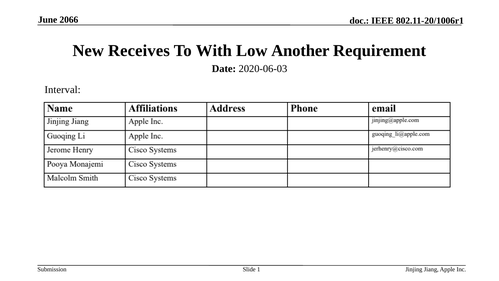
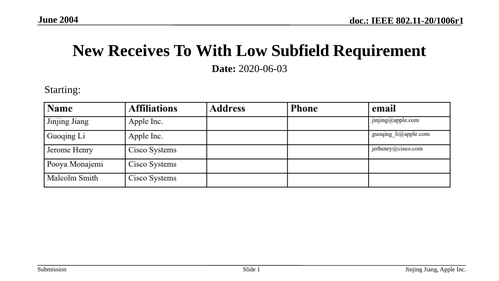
2066: 2066 -> 2004
Another: Another -> Subfield
Interval: Interval -> Starting
